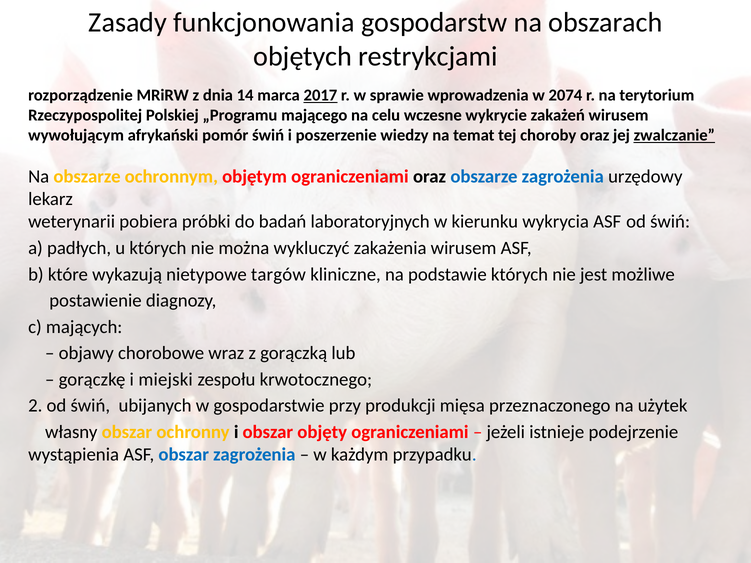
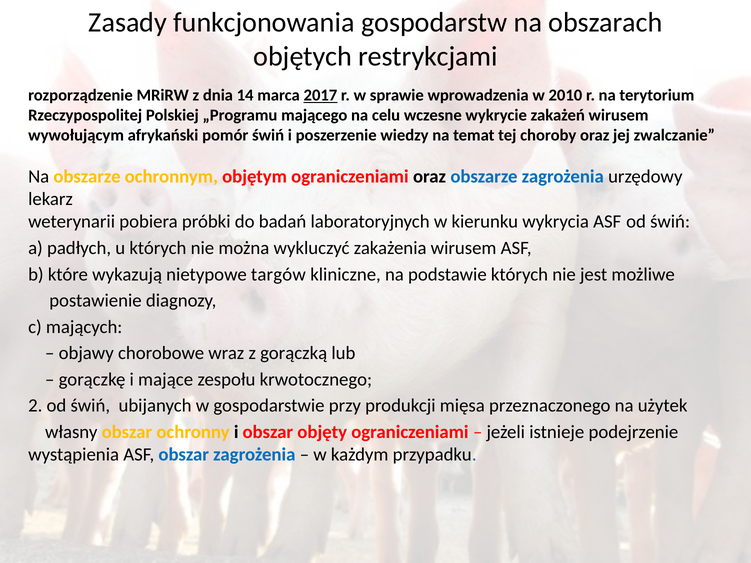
2074: 2074 -> 2010
zwalczanie underline: present -> none
miejski: miejski -> mające
